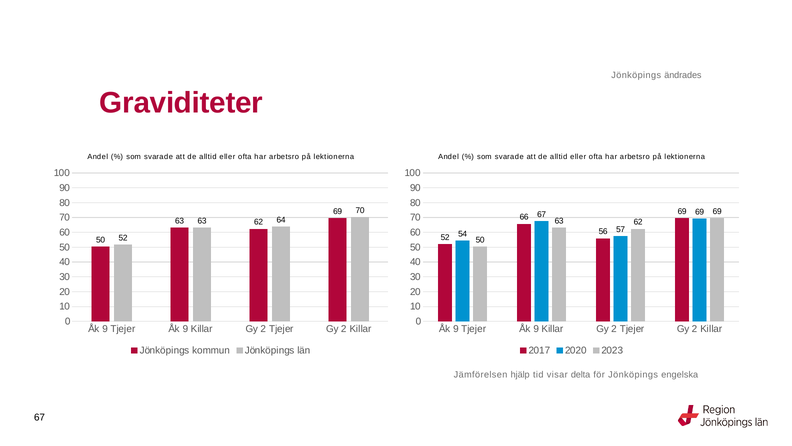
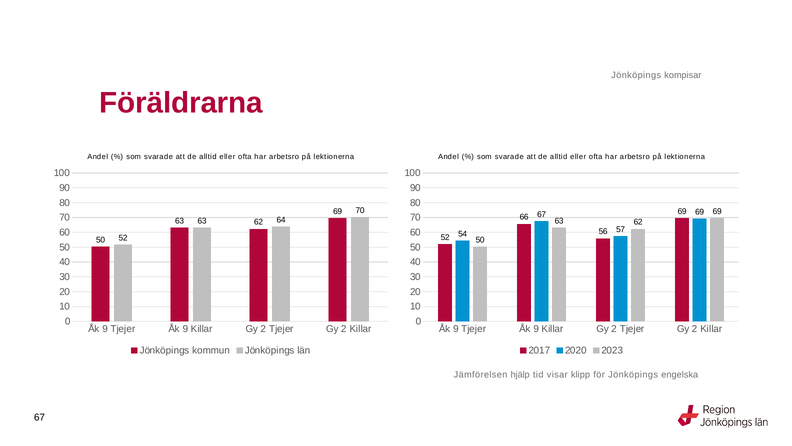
ändrades: ändrades -> kompisar
Graviditeter: Graviditeter -> Föräldrarna
delta: delta -> klipp
